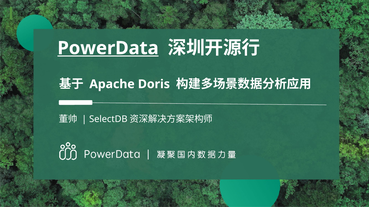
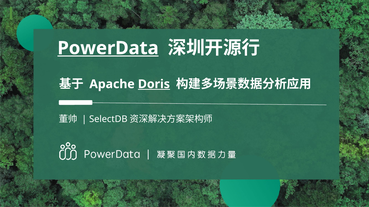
Doris underline: none -> present
